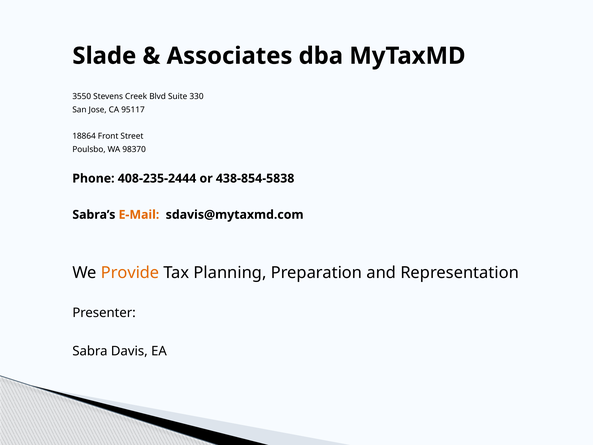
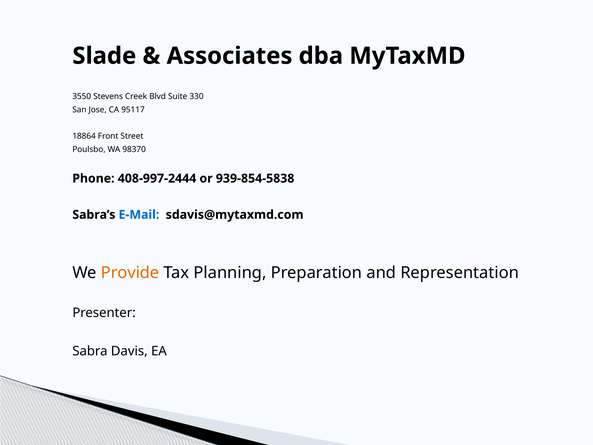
408-235-2444: 408-235-2444 -> 408-997-2444
438-854-5838: 438-854-5838 -> 939-854-5838
E-Mail colour: orange -> blue
